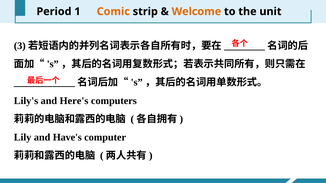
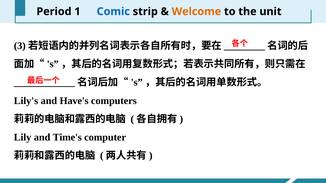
Comic colour: orange -> blue
Here's: Here's -> Have's
Have's: Have's -> Time's
